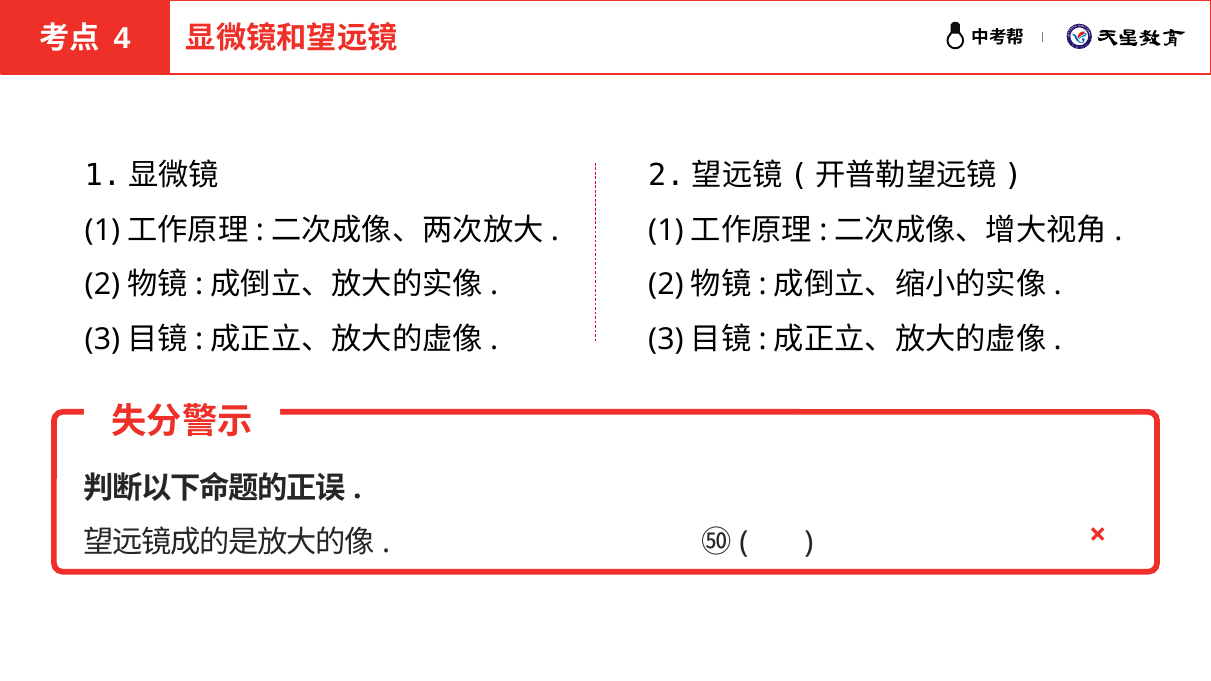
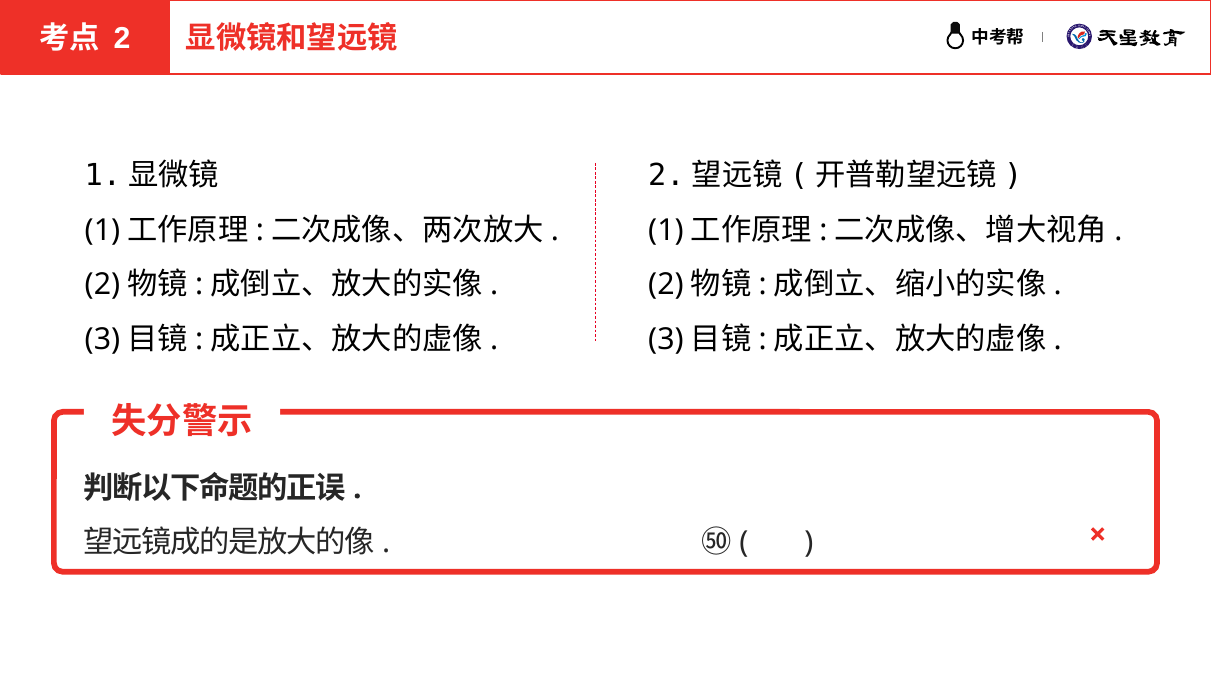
4 at (122, 39): 4 -> 2
